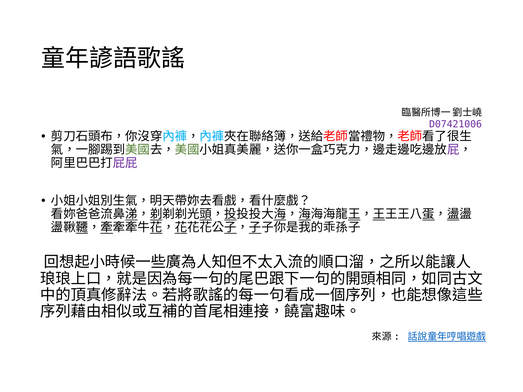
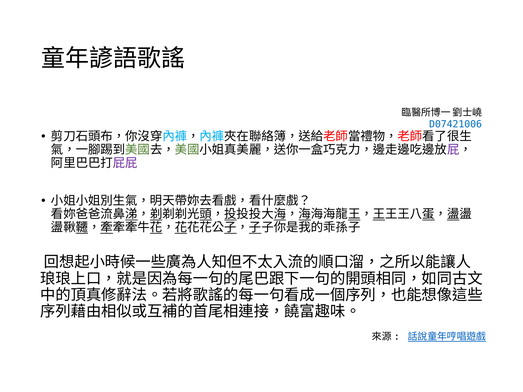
D07421006 colour: purple -> blue
